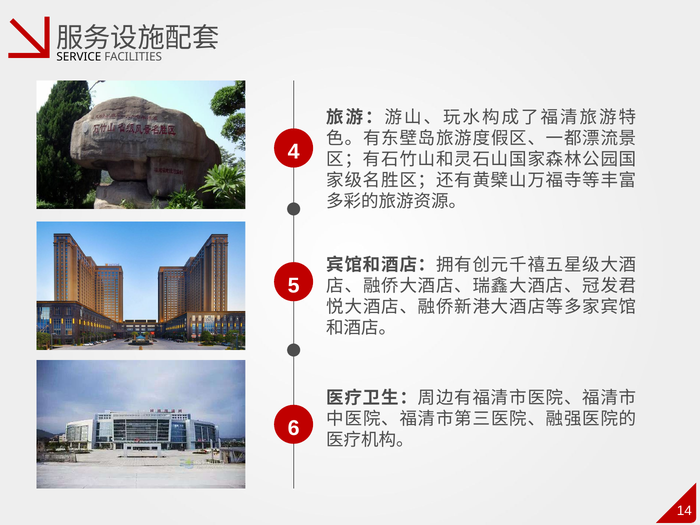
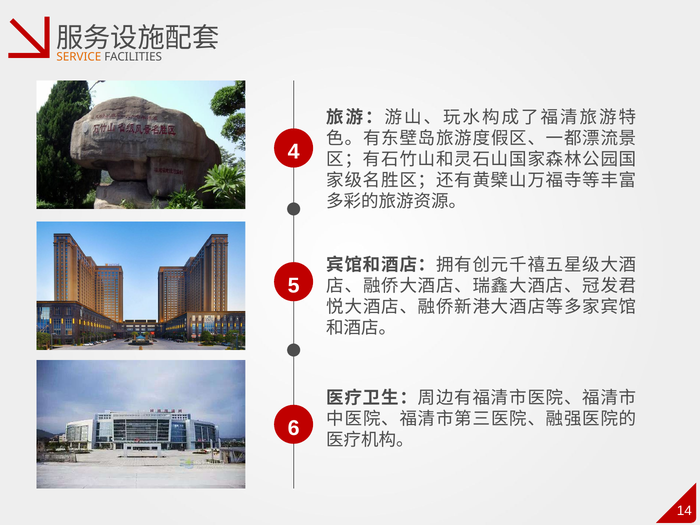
SERVICE colour: black -> orange
